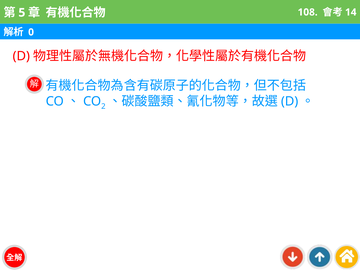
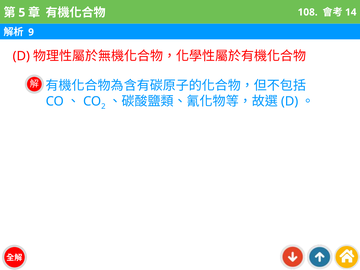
0: 0 -> 9
